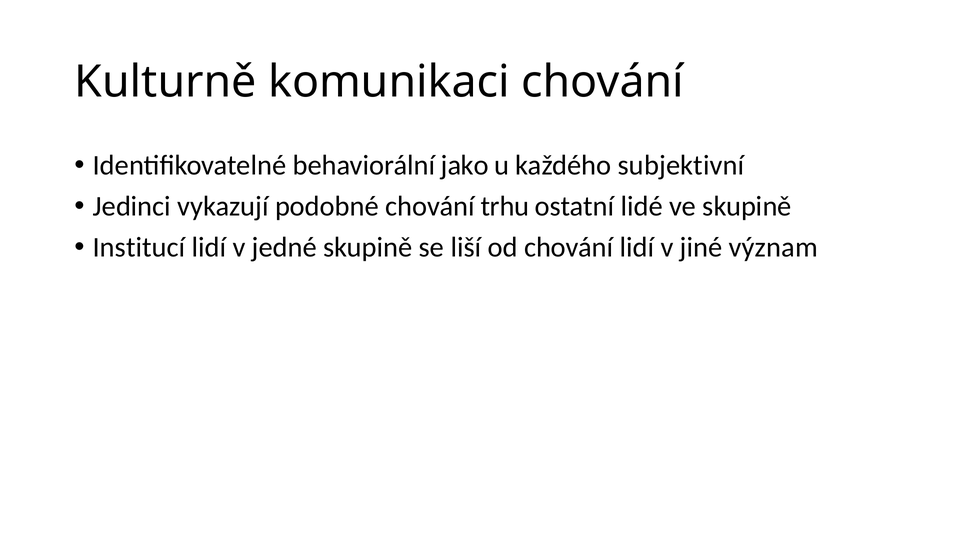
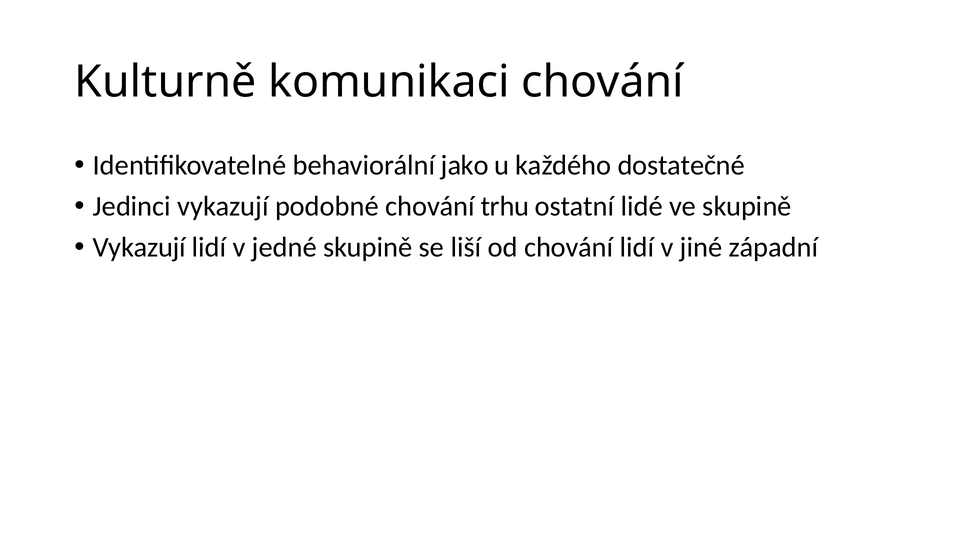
subjektivní: subjektivní -> dostatečné
Institucí at (139, 247): Institucí -> Vykazují
význam: význam -> západní
